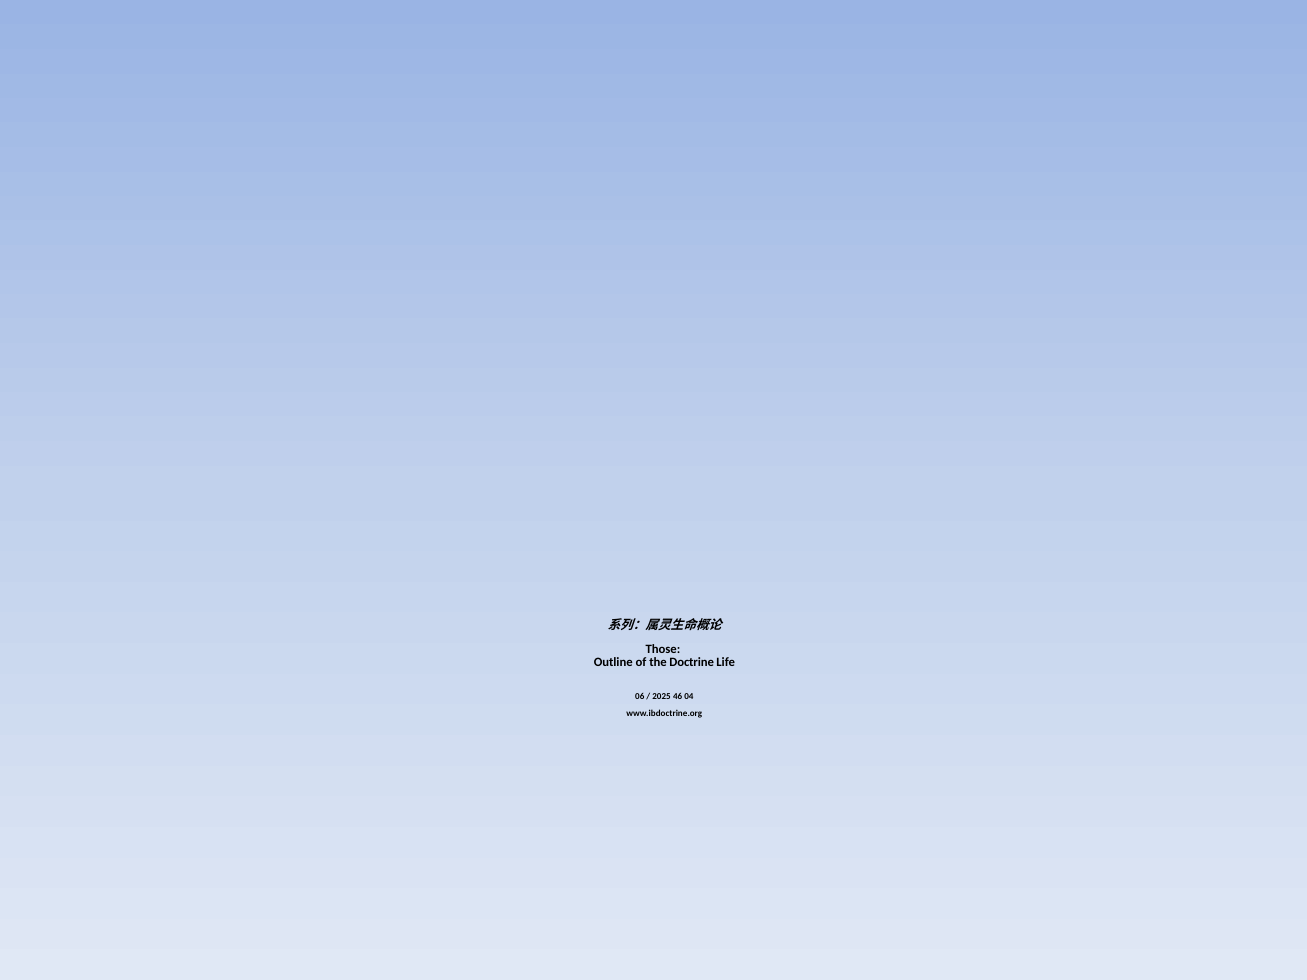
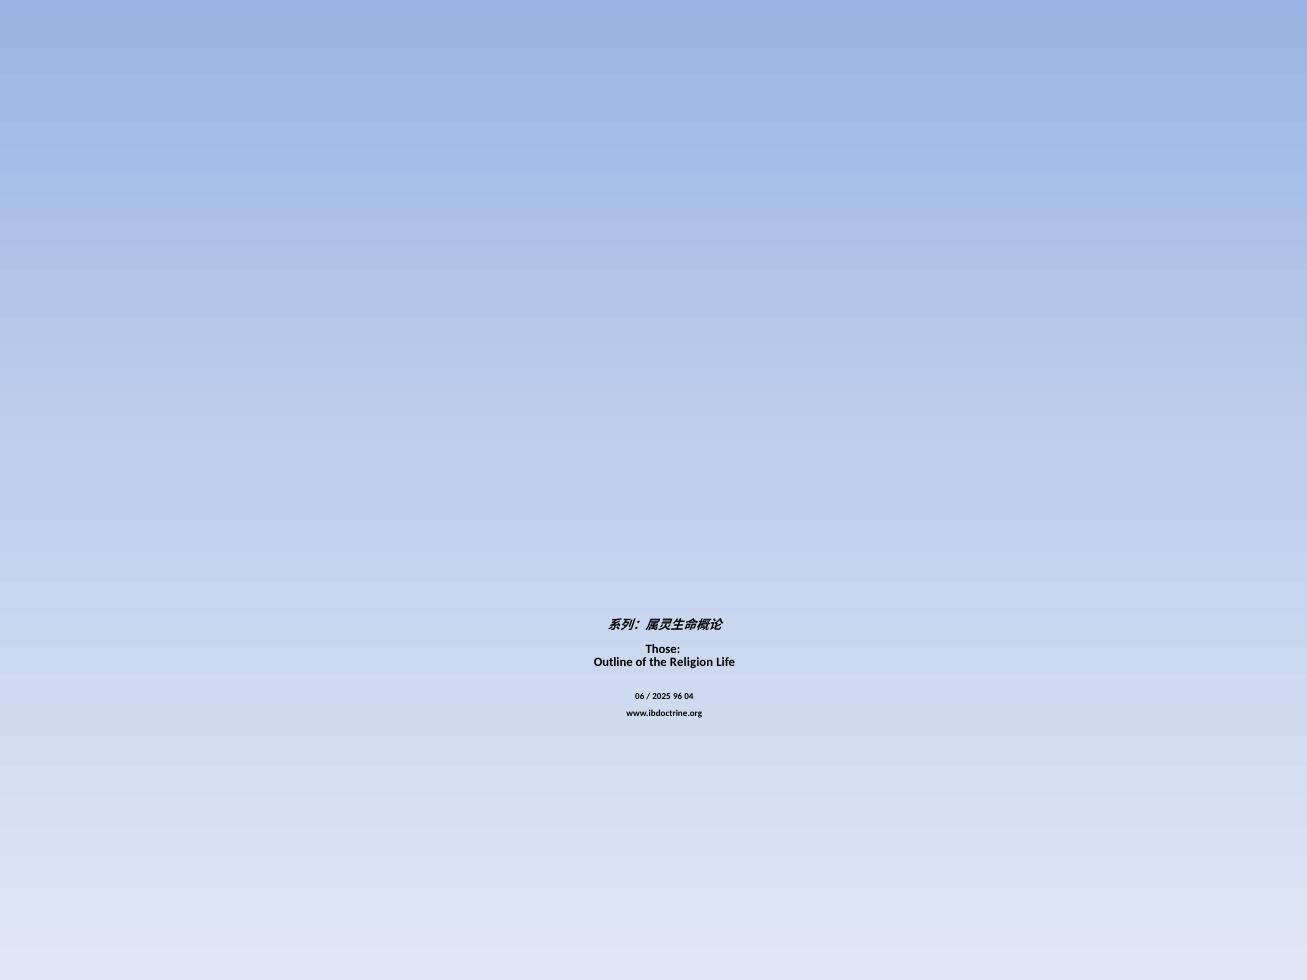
Doctrine: Doctrine -> Religion
46: 46 -> 96
